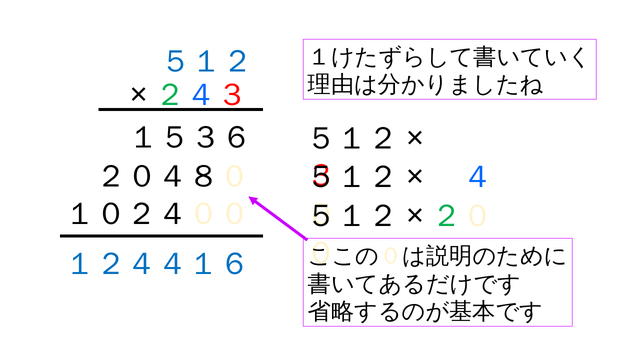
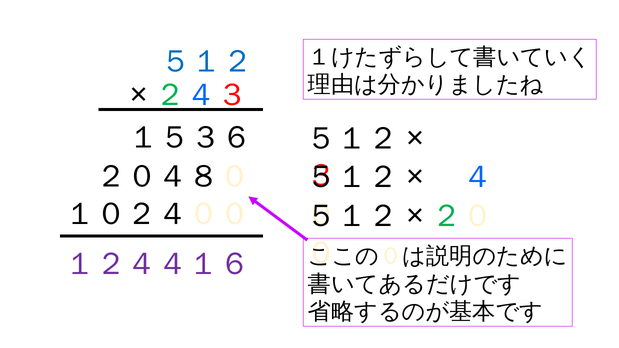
１２４４１６ colour: blue -> purple
